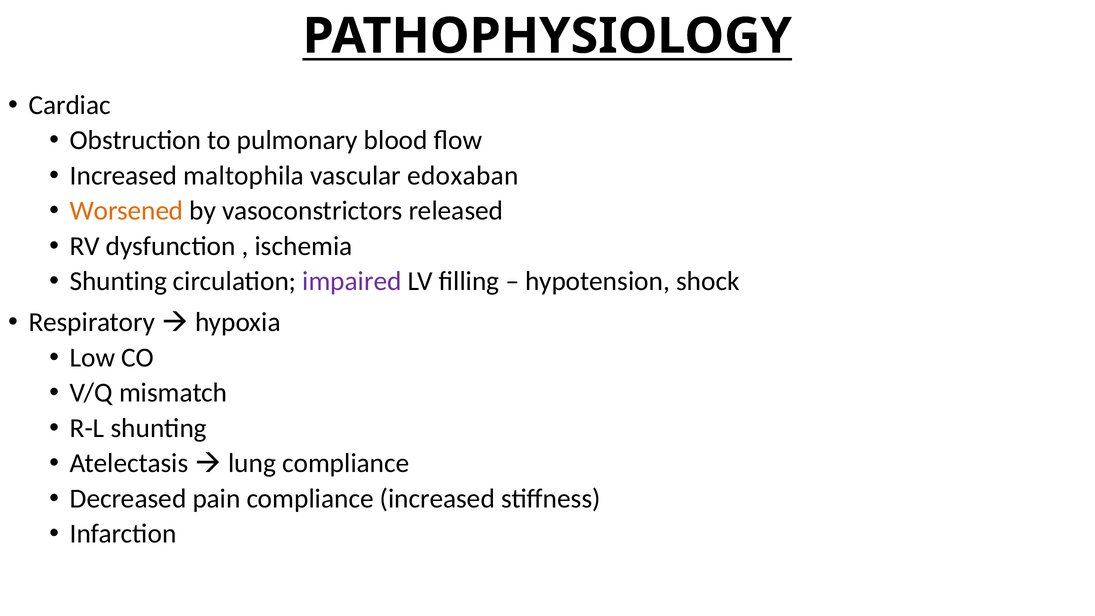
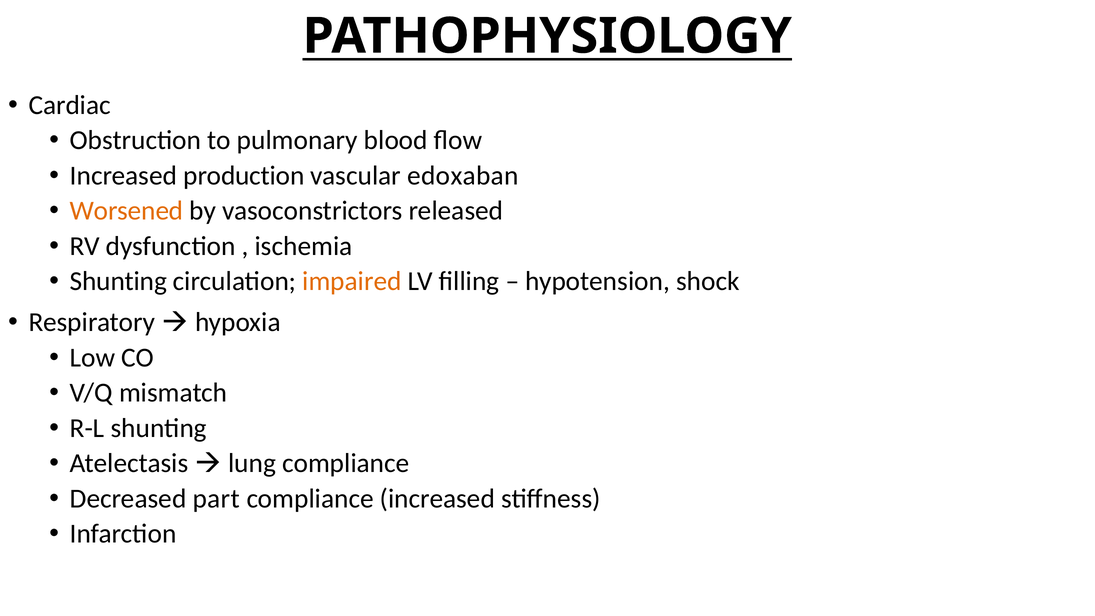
maltophila: maltophila -> production
impaired colour: purple -> orange
pain: pain -> part
